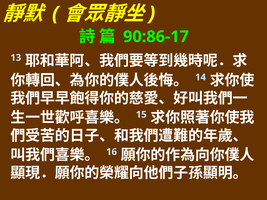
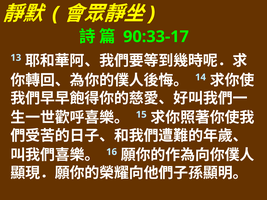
90:86-17: 90:86-17 -> 90:33-17
